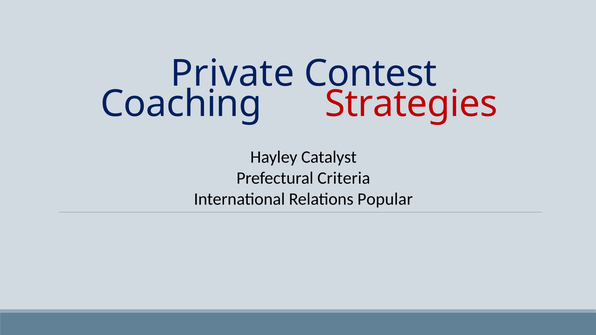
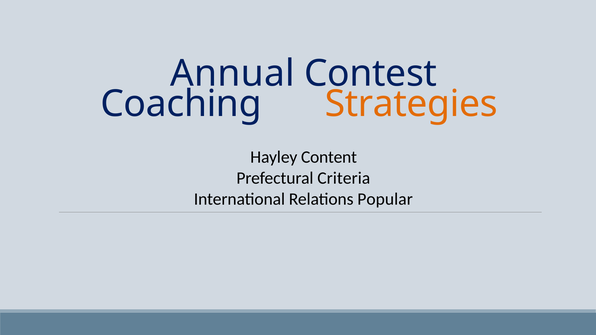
Private: Private -> Annual
Strategies colour: red -> orange
Catalyst: Catalyst -> Content
